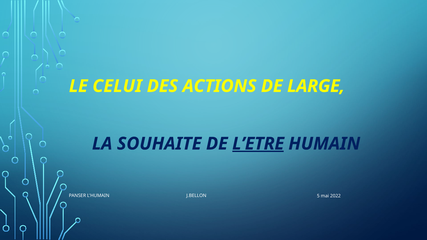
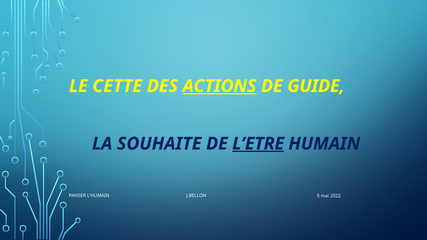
CELUI: CELUI -> CETTE
ACTIONS underline: none -> present
LARGE: LARGE -> GUIDE
